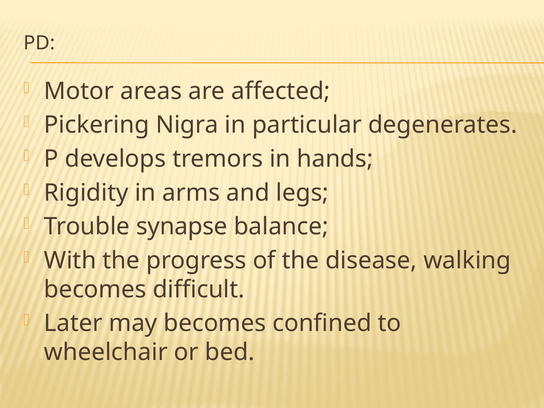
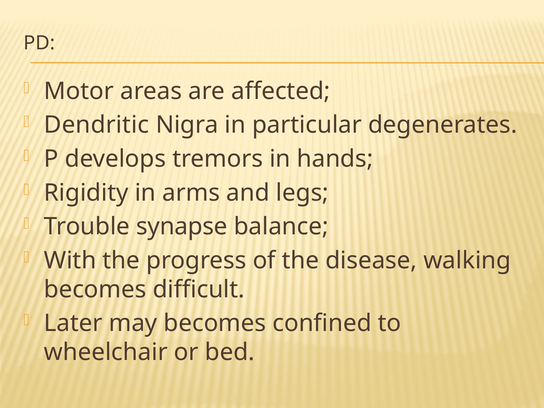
Pickering: Pickering -> Dendritic
